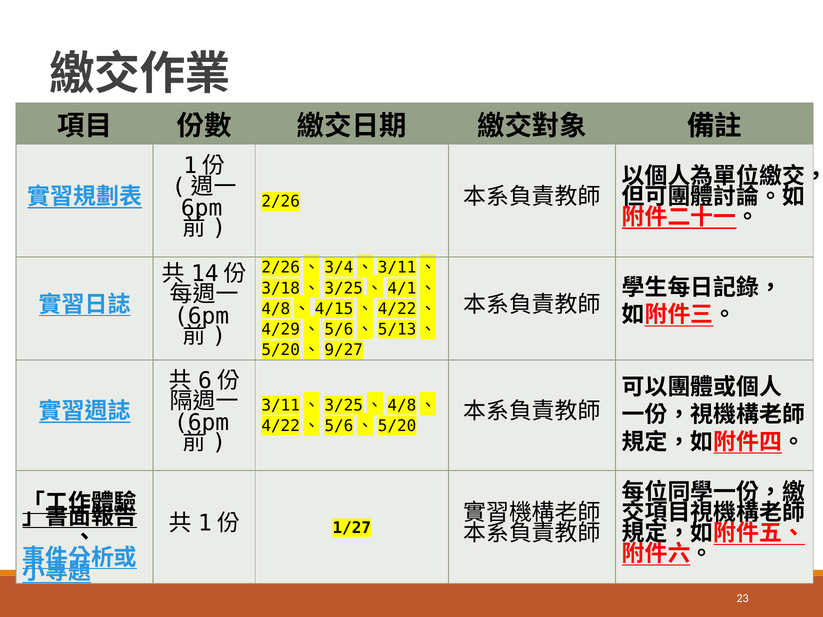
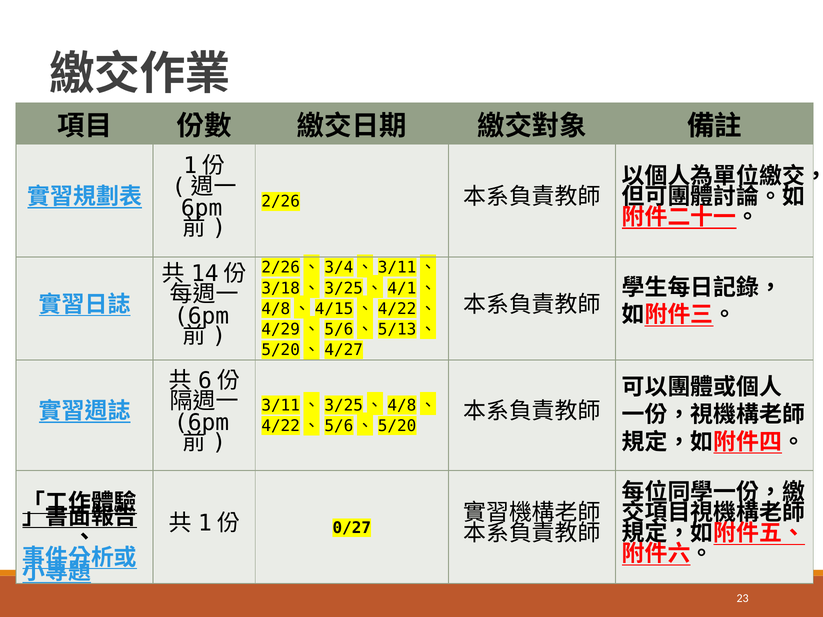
9/27: 9/27 -> 4/27
1/27: 1/27 -> 0/27
